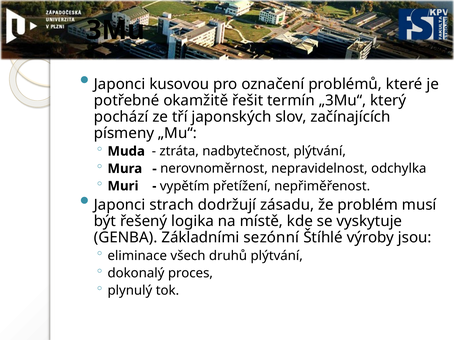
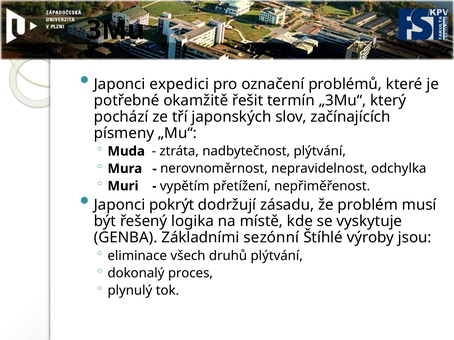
kusovou: kusovou -> expedici
strach: strach -> pokrýt
